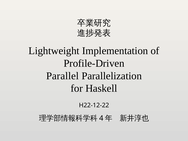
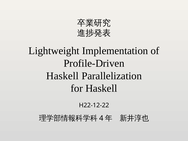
Parallel at (62, 76): Parallel -> Haskell
